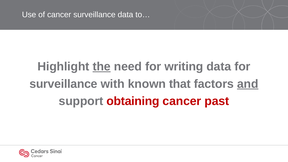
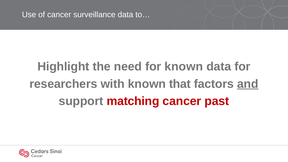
the underline: present -> none
for writing: writing -> known
surveillance at (63, 84): surveillance -> researchers
obtaining: obtaining -> matching
